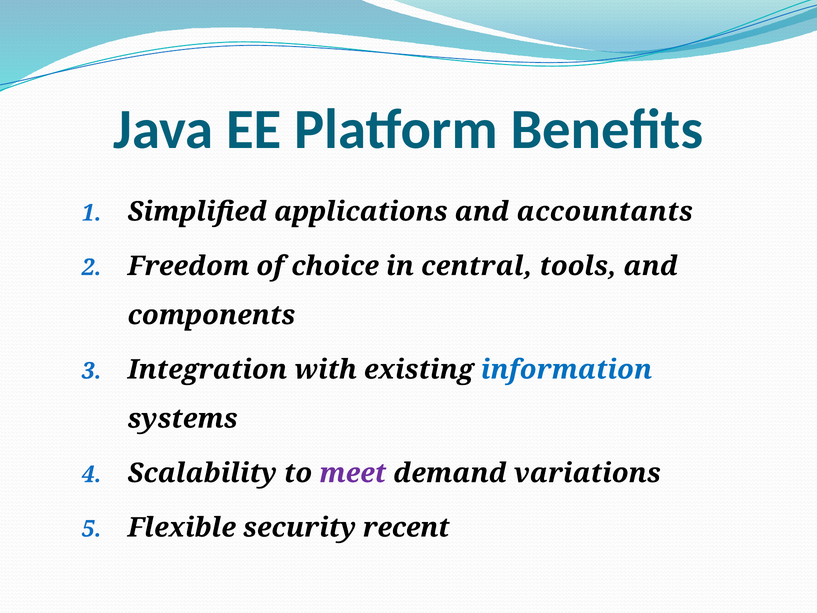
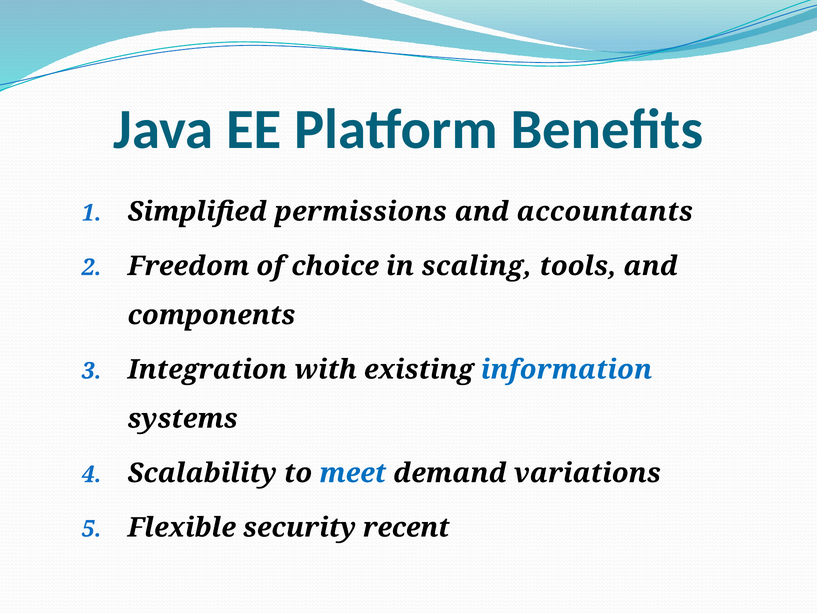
applications: applications -> permissions
central: central -> scaling
meet colour: purple -> blue
